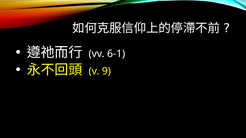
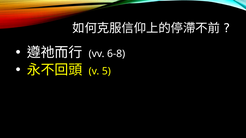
6-1: 6-1 -> 6-8
9: 9 -> 5
